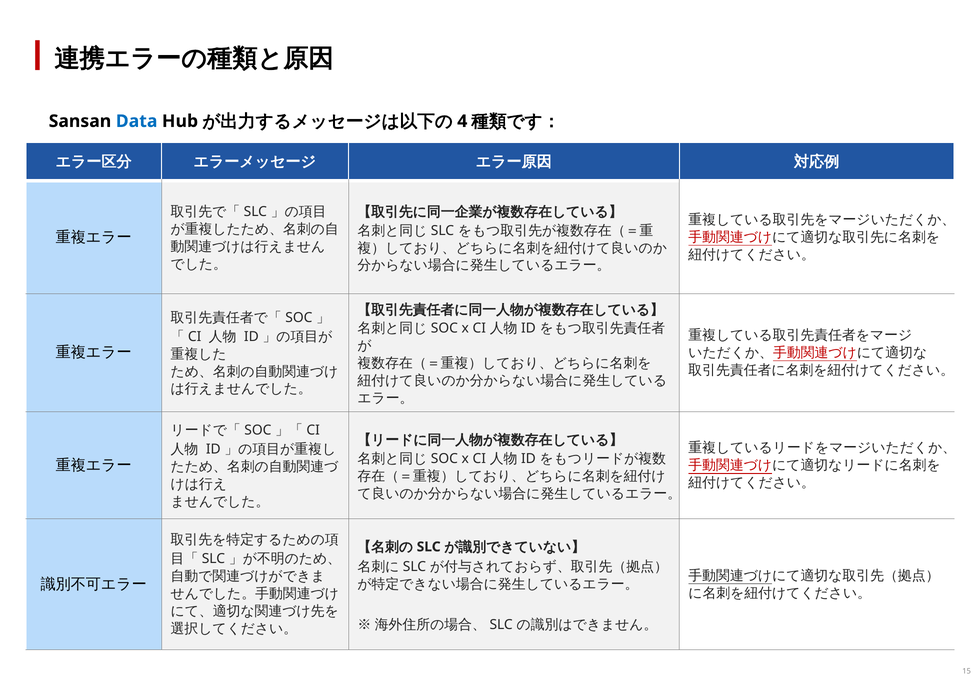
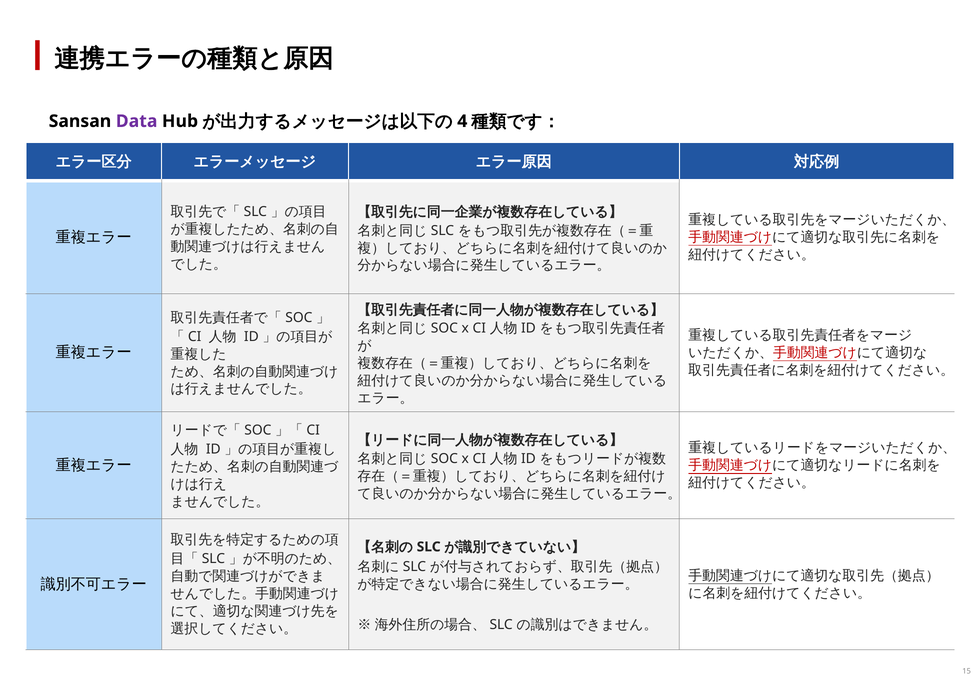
Data colour: blue -> purple
